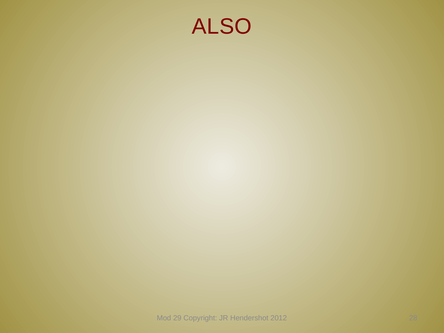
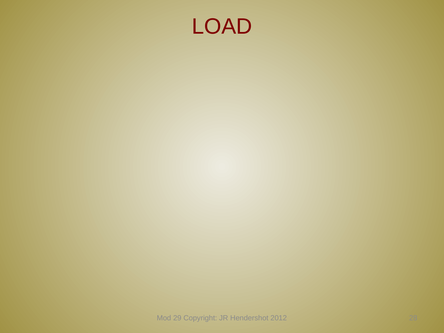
ALSO: ALSO -> LOAD
